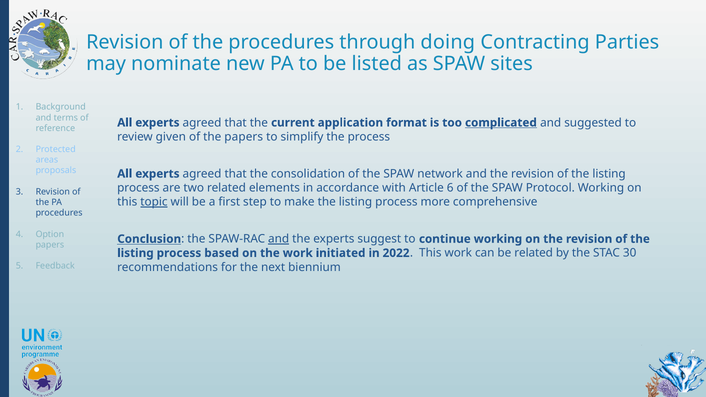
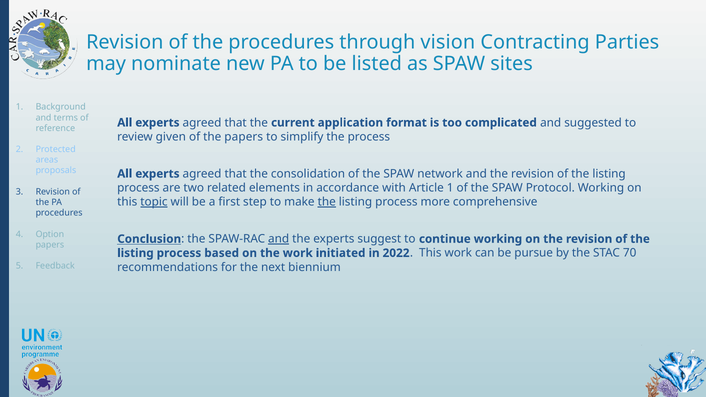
doing: doing -> vision
complicated underline: present -> none
Article 6: 6 -> 1
the at (327, 202) underline: none -> present
be related: related -> pursue
30: 30 -> 70
